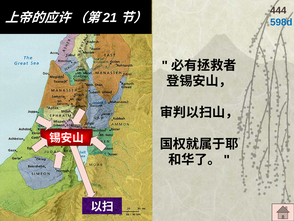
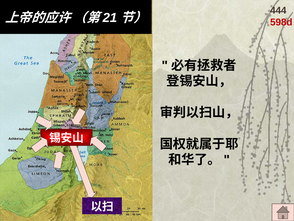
598d colour: blue -> red
